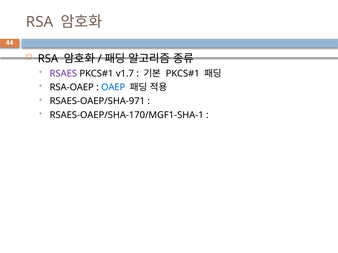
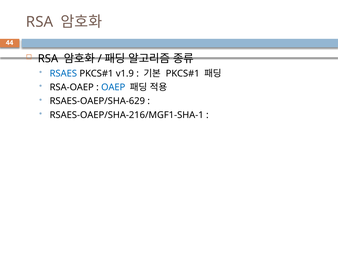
RSAES colour: purple -> blue
v1.7: v1.7 -> v1.9
RSAES-OAEP/SHA-971: RSAES-OAEP/SHA-971 -> RSAES-OAEP/SHA-629
RSAES-OAEP/SHA-170/MGF1-SHA-1: RSAES-OAEP/SHA-170/MGF1-SHA-1 -> RSAES-OAEP/SHA-216/MGF1-SHA-1
